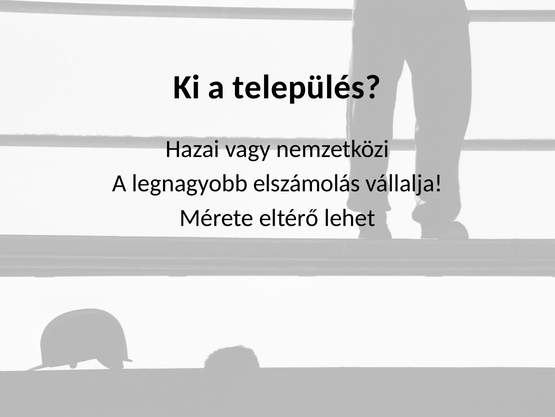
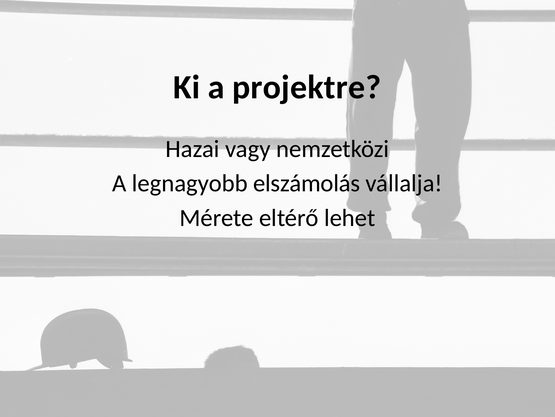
település: település -> projektre
